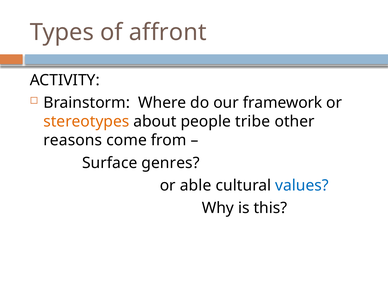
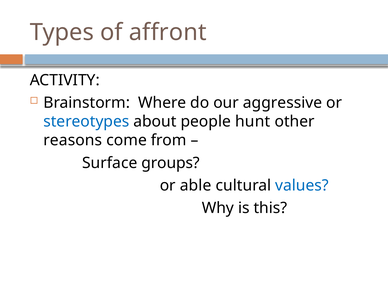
framework: framework -> aggressive
stereotypes colour: orange -> blue
tribe: tribe -> hunt
genres: genres -> groups
